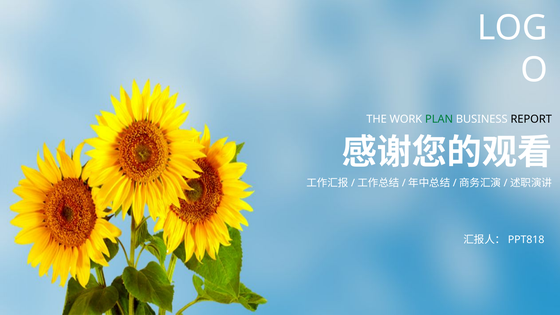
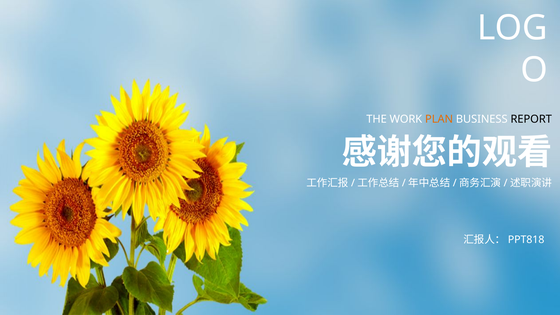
PLAN colour: green -> orange
